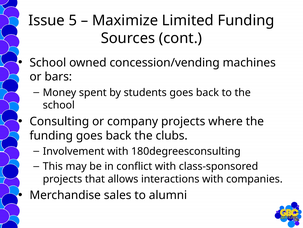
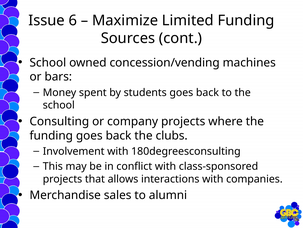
5: 5 -> 6
